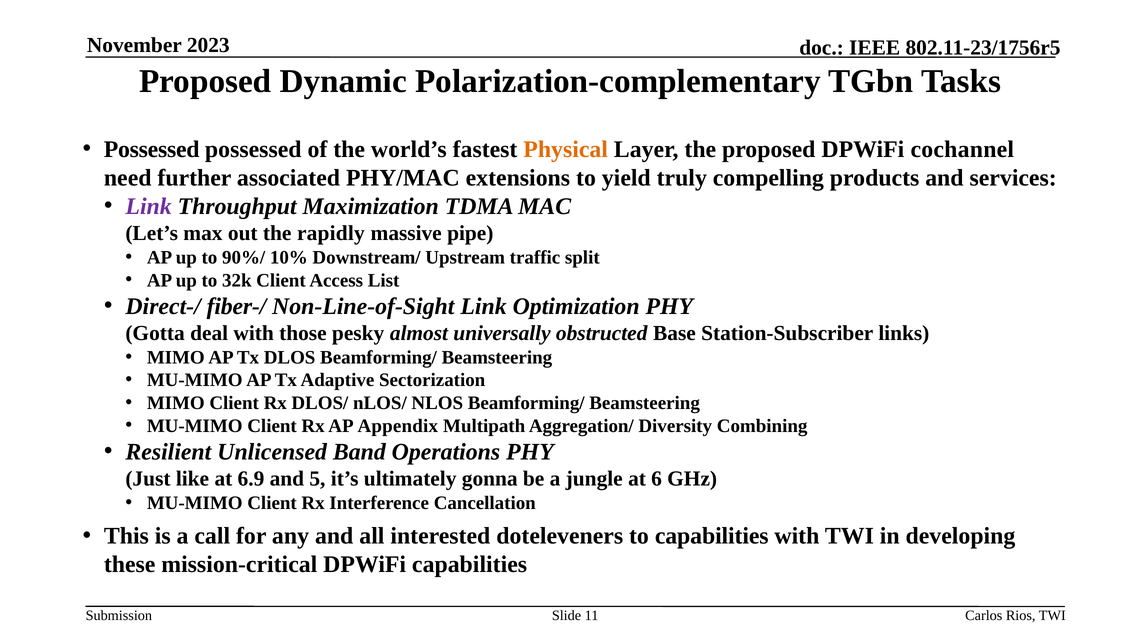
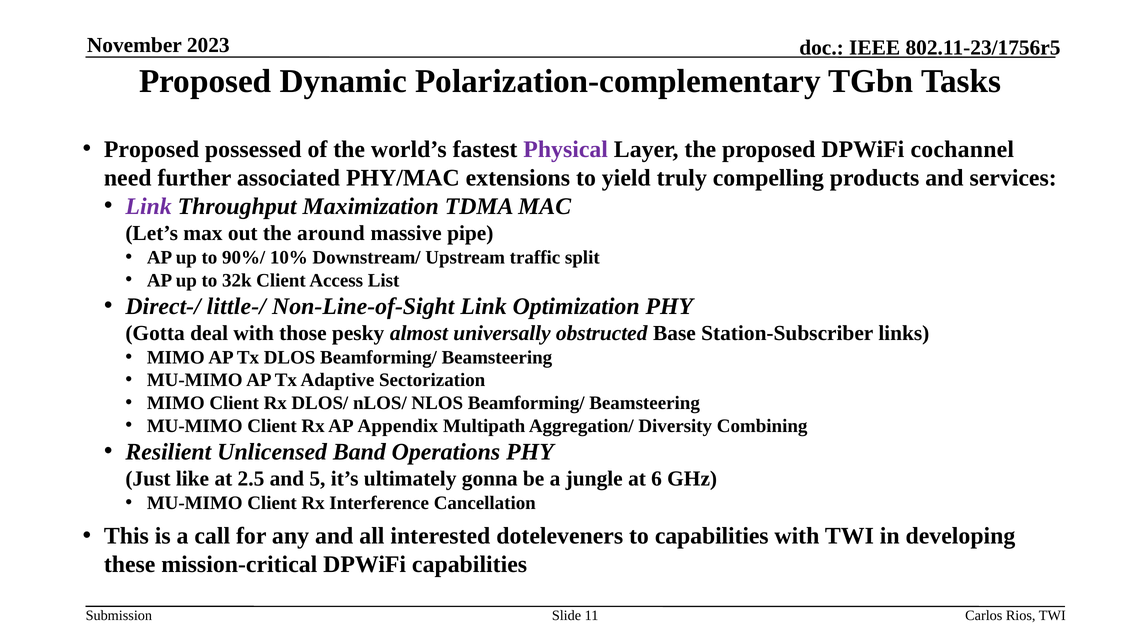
Possessed at (152, 149): Possessed -> Proposed
Physical colour: orange -> purple
rapidly: rapidly -> around
fiber-/: fiber-/ -> little-/
6.9: 6.9 -> 2.5
